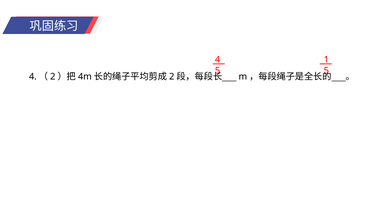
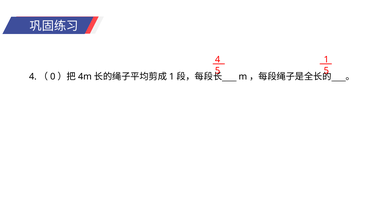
2 at (53, 76): 2 -> 0
2 at (172, 76): 2 -> 1
